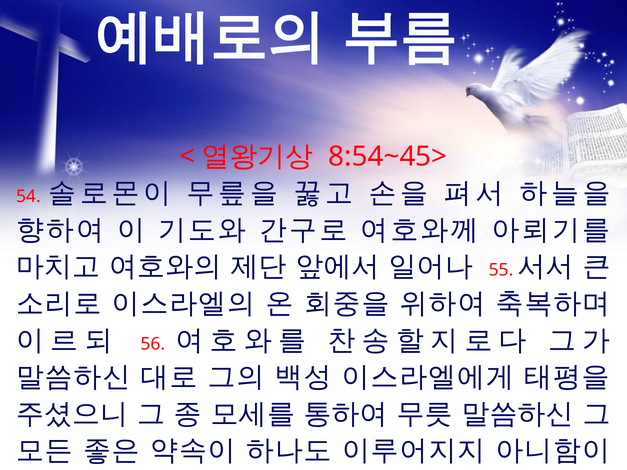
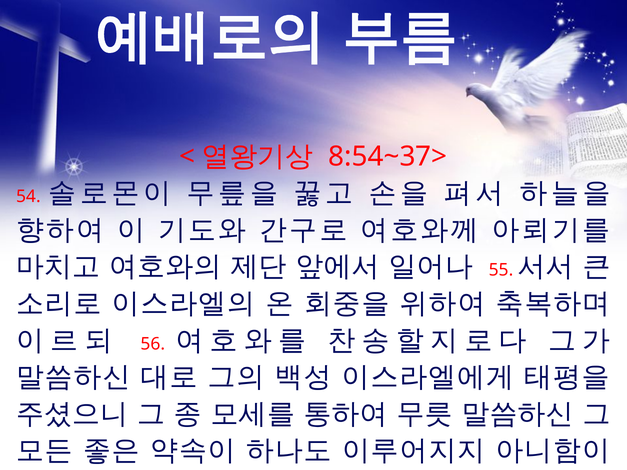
8:54~45>: 8:54~45> -> 8:54~37>
